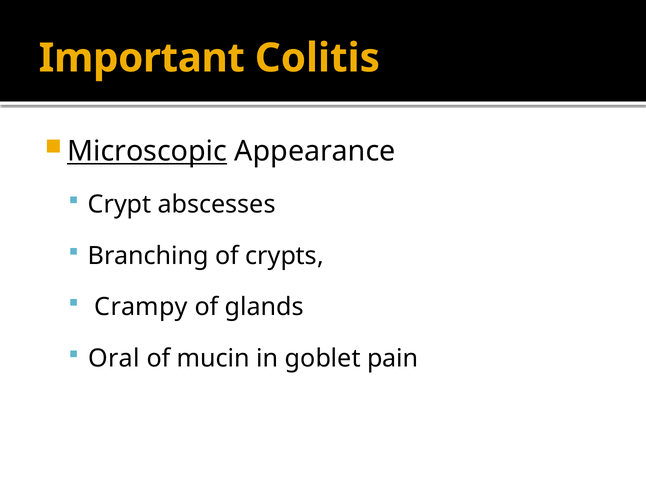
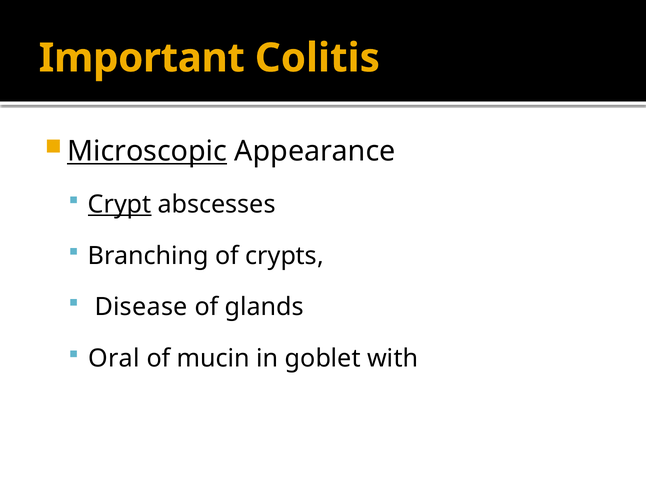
Crypt underline: none -> present
Crampy: Crampy -> Disease
pain: pain -> with
